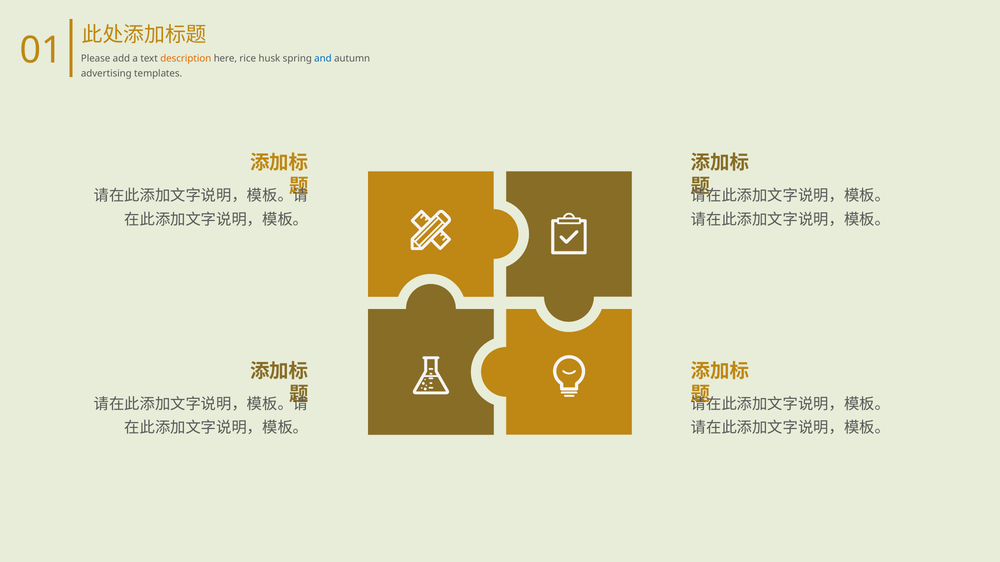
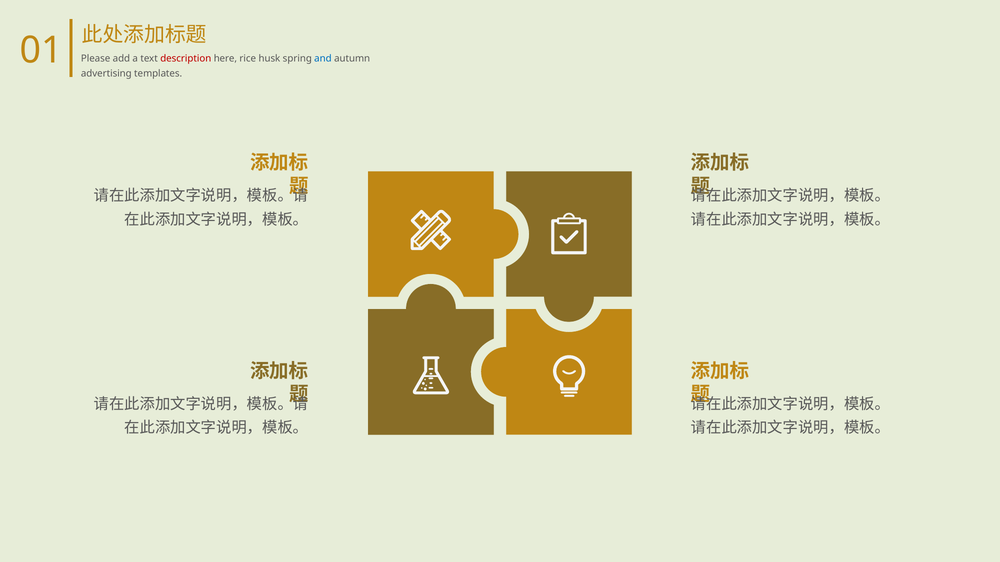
description colour: orange -> red
